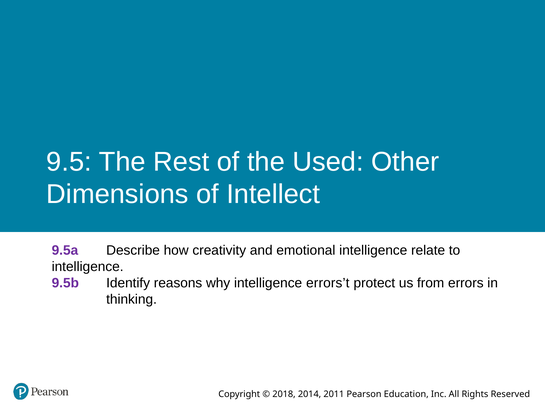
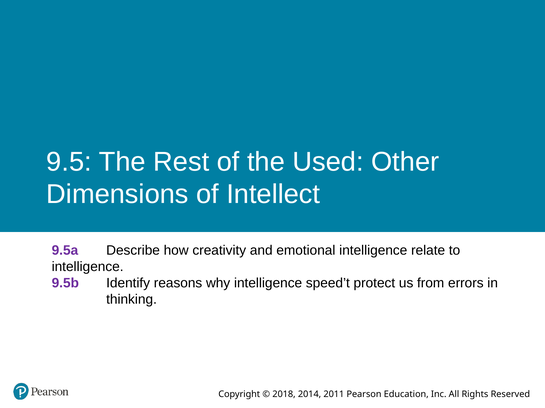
errors’t: errors’t -> speed’t
